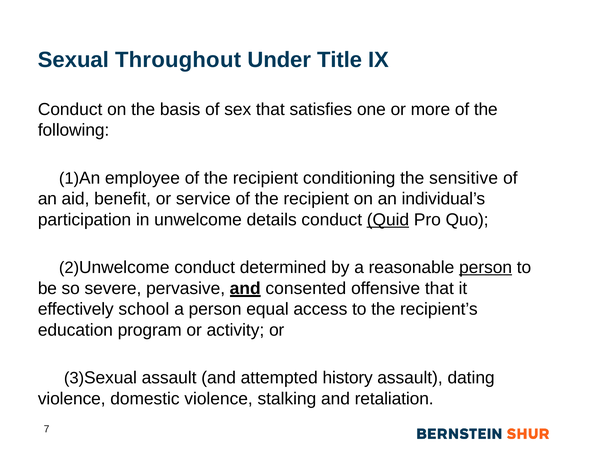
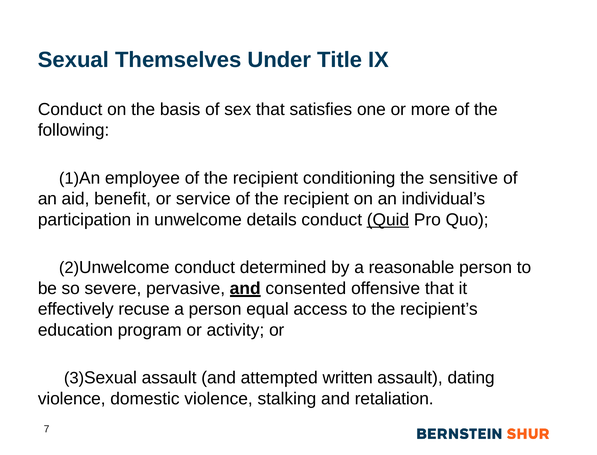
Throughout: Throughout -> Themselves
person at (486, 267) underline: present -> none
school: school -> recuse
history: history -> written
